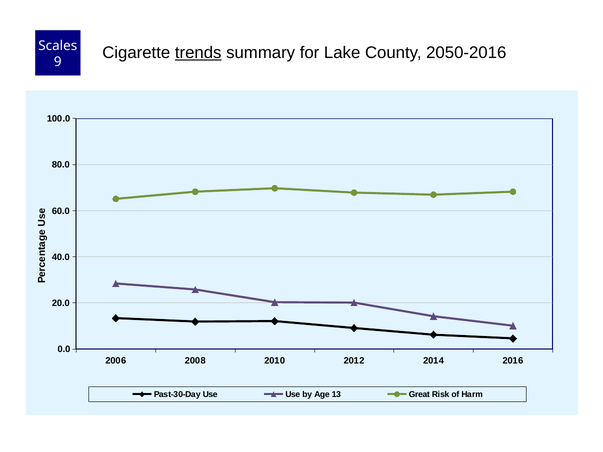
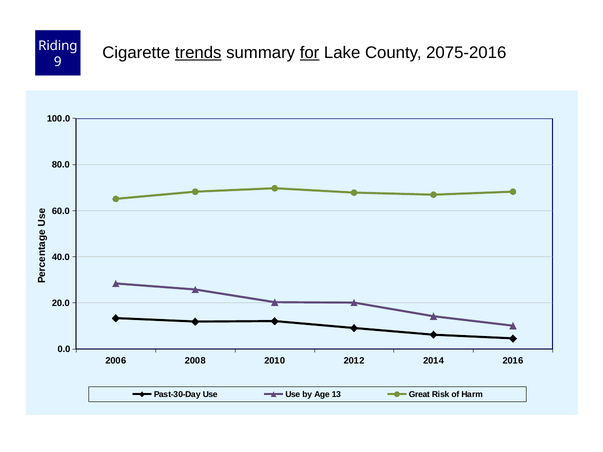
Scales: Scales -> Riding
for underline: none -> present
2050-2016: 2050-2016 -> 2075-2016
